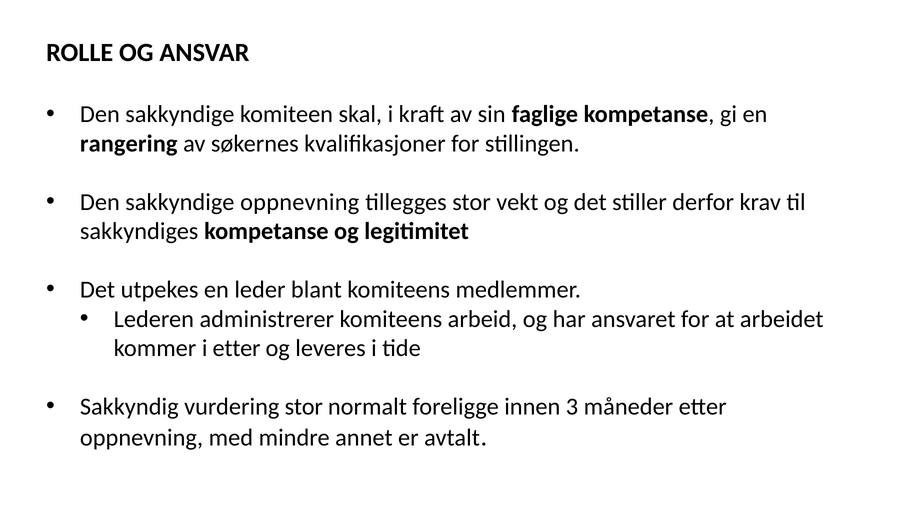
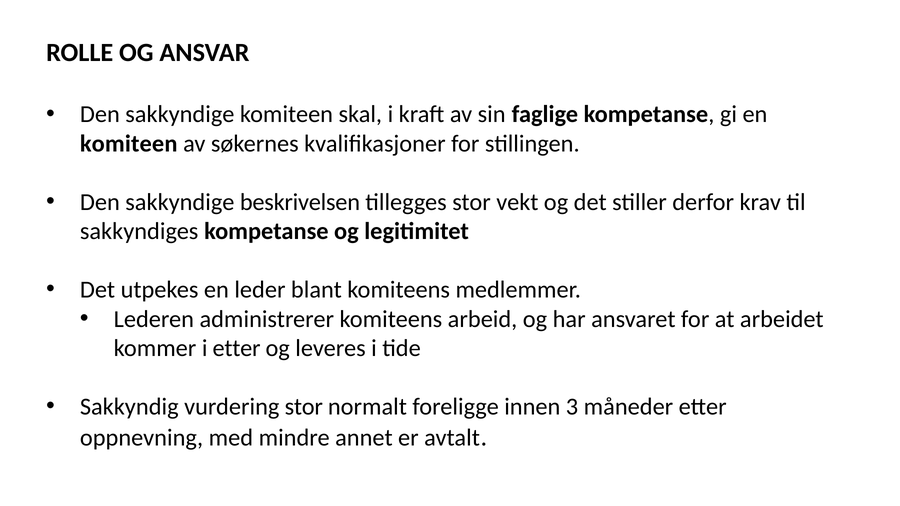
rangering at (129, 144): rangering -> komiteen
sakkyndige oppnevning: oppnevning -> beskrivelsen
